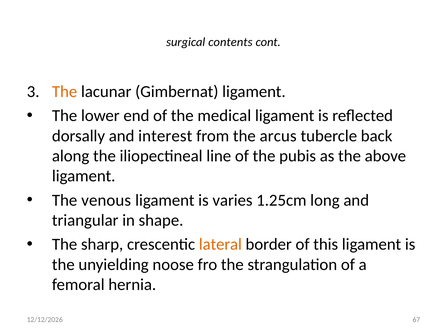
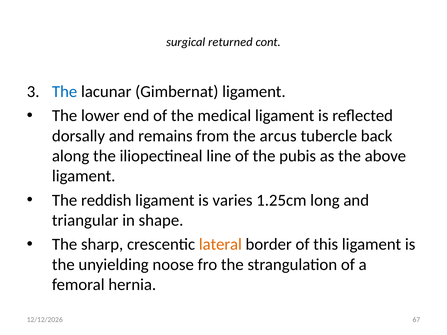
contents: contents -> returned
The at (65, 92) colour: orange -> blue
interest: interest -> remains
venous: venous -> reddish
